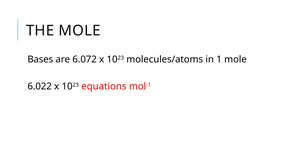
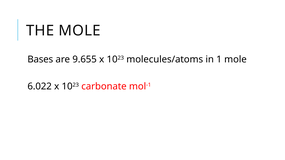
6.072: 6.072 -> 9.655
equations: equations -> carbonate
